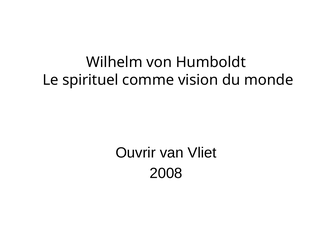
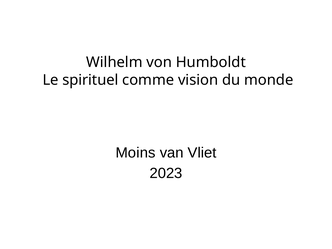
Ouvrir: Ouvrir -> Moins
2008: 2008 -> 2023
